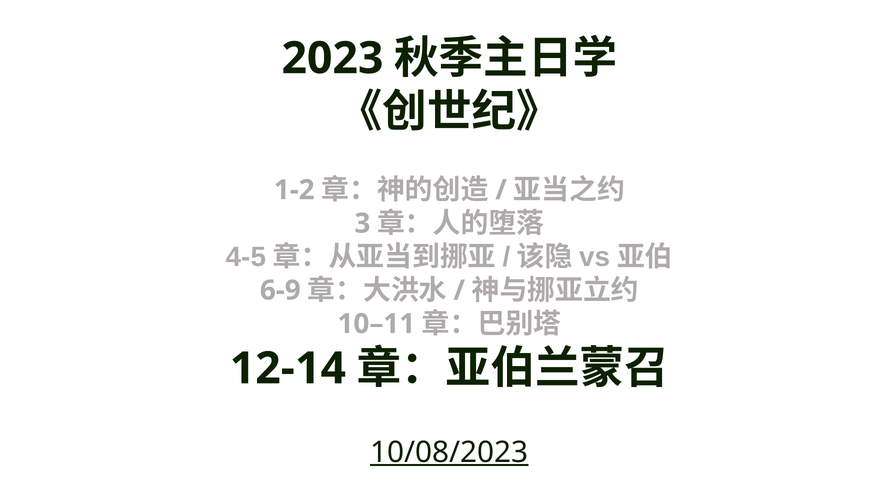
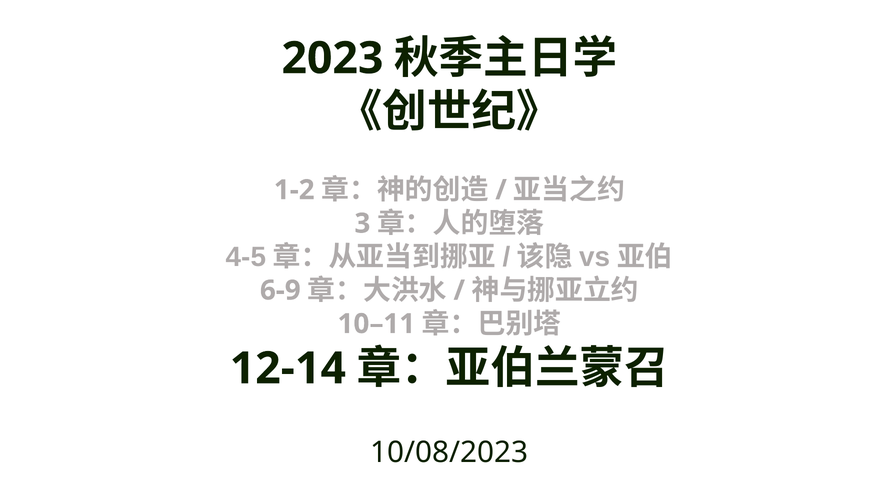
10/08/2023 underline: present -> none
